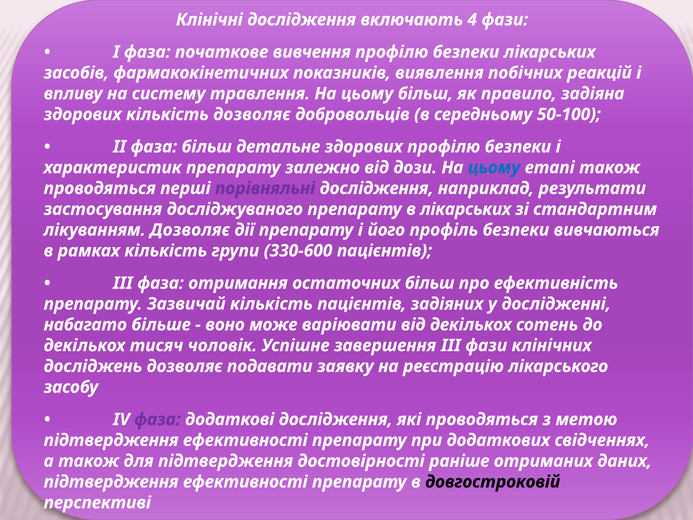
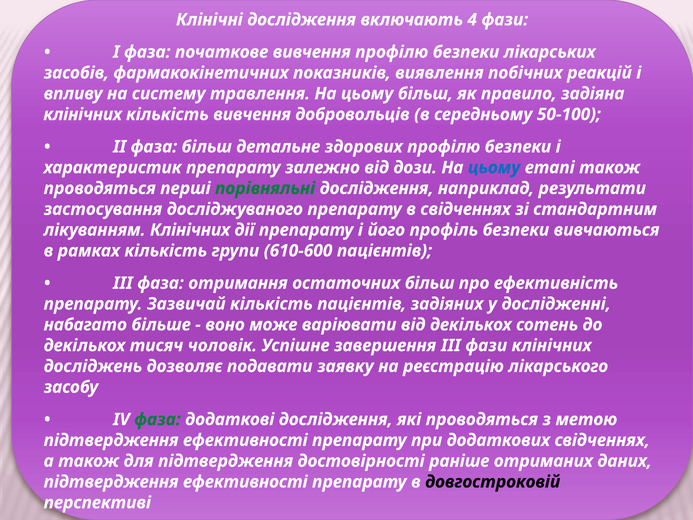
здорових at (83, 114): здорових -> клінічних
кількість дозволяє: дозволяє -> вивчення
порівняльні colour: purple -> green
в лікарських: лікарських -> свідченнях
лікуванням Дозволяє: Дозволяє -> Клінічних
330-600: 330-600 -> 610-600
фаза at (158, 419) colour: purple -> green
